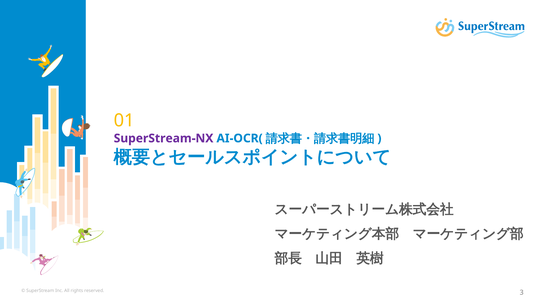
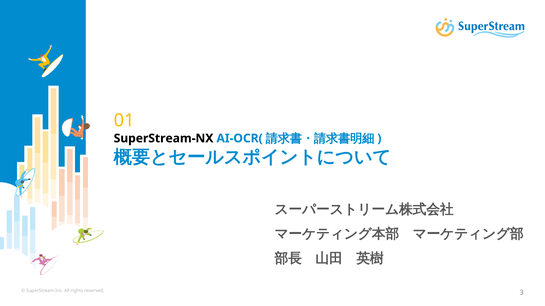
SuperStream-NX colour: purple -> black
